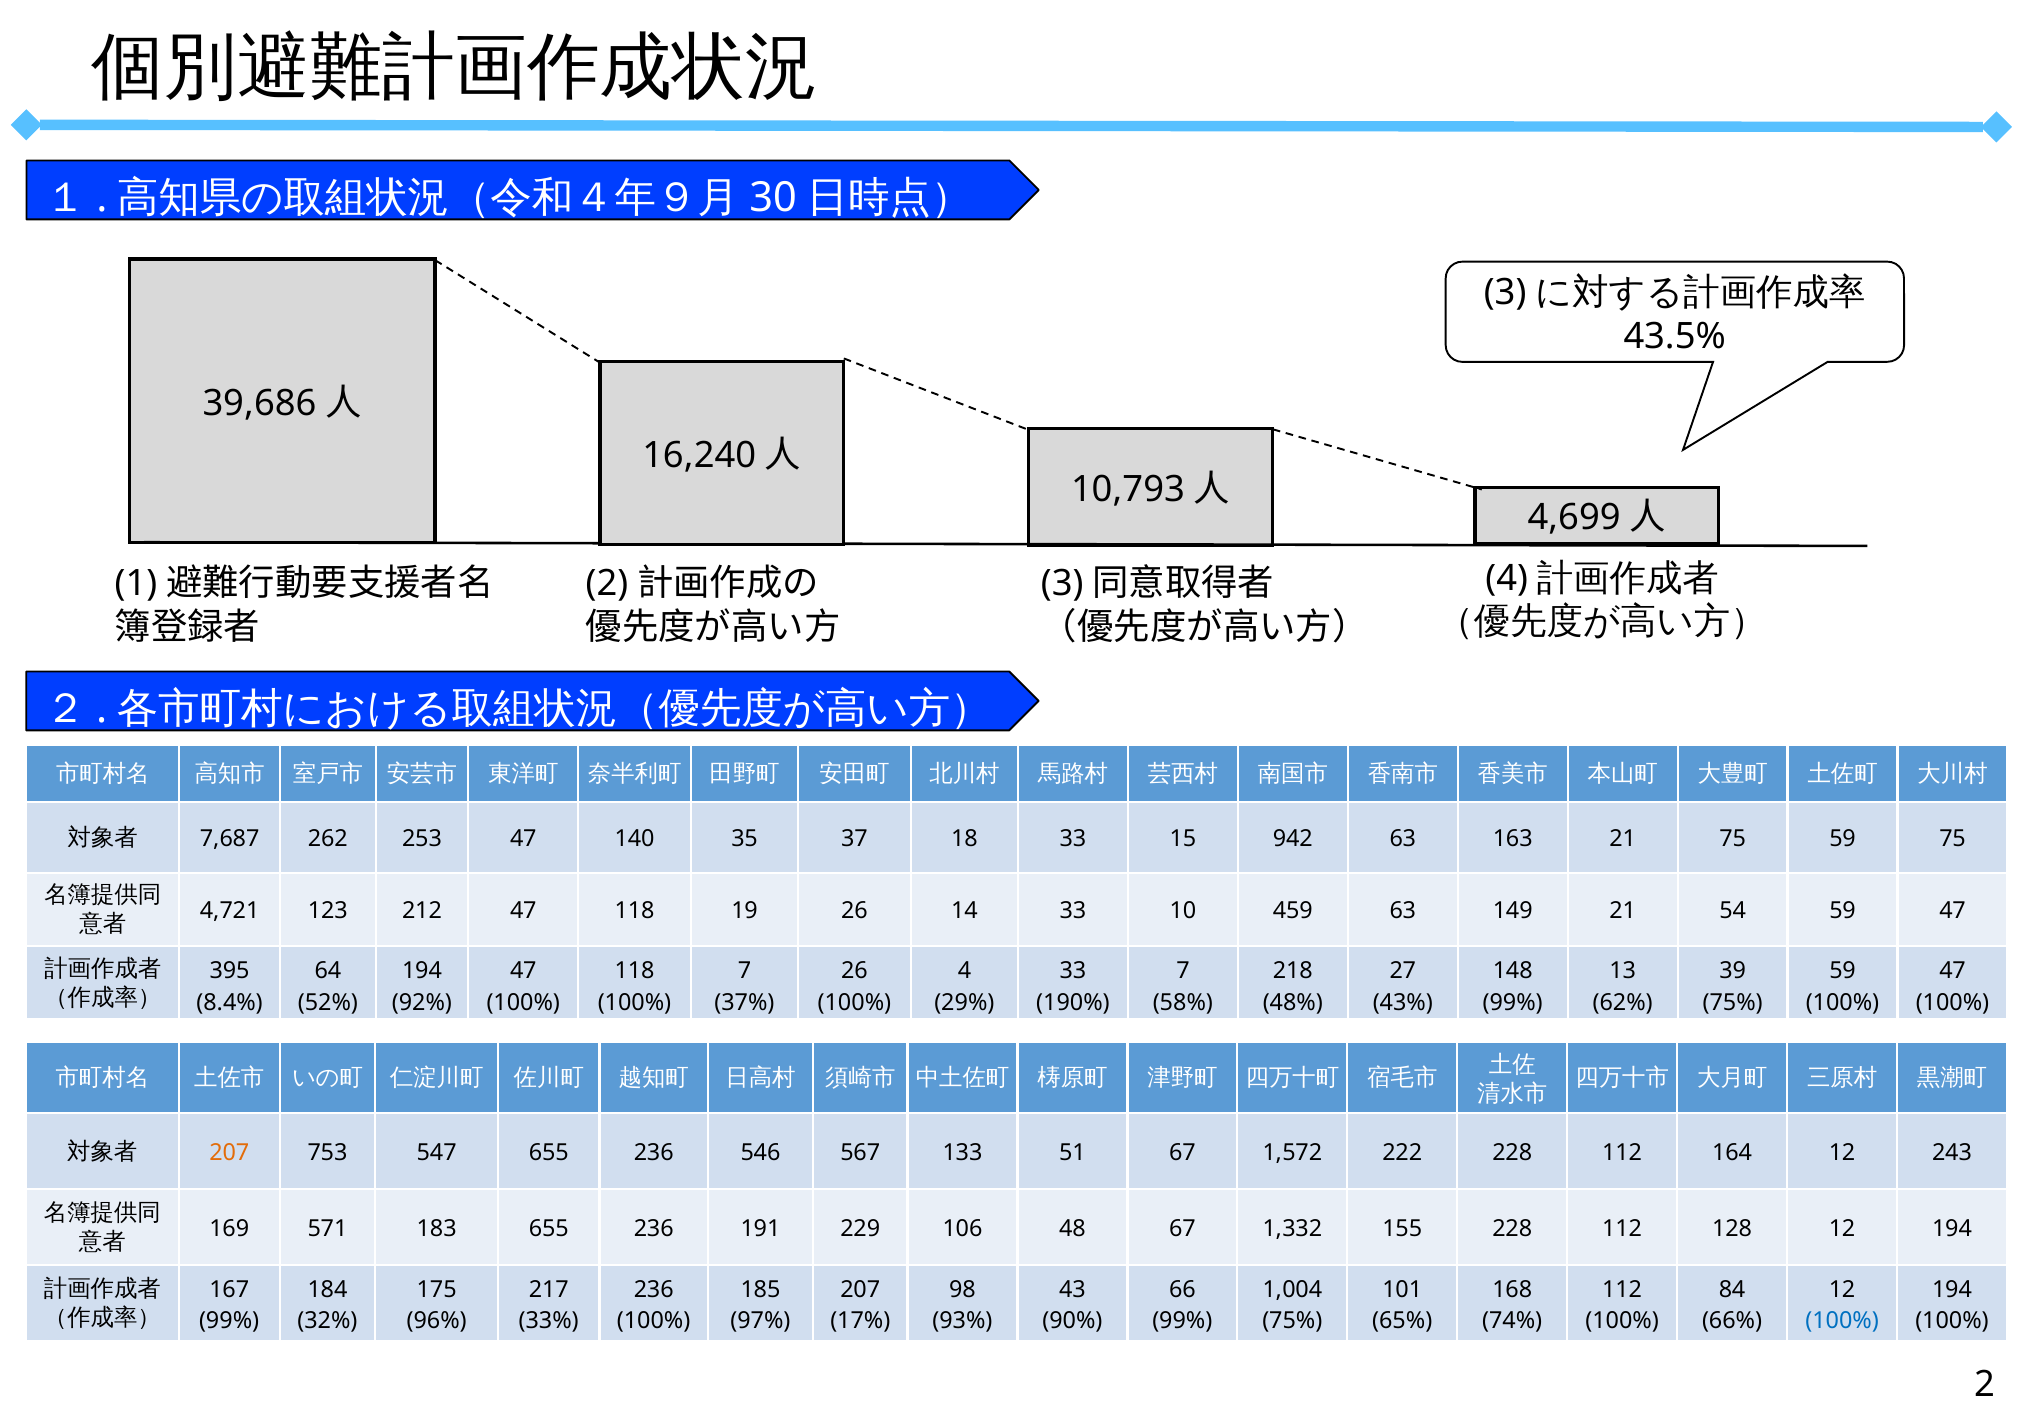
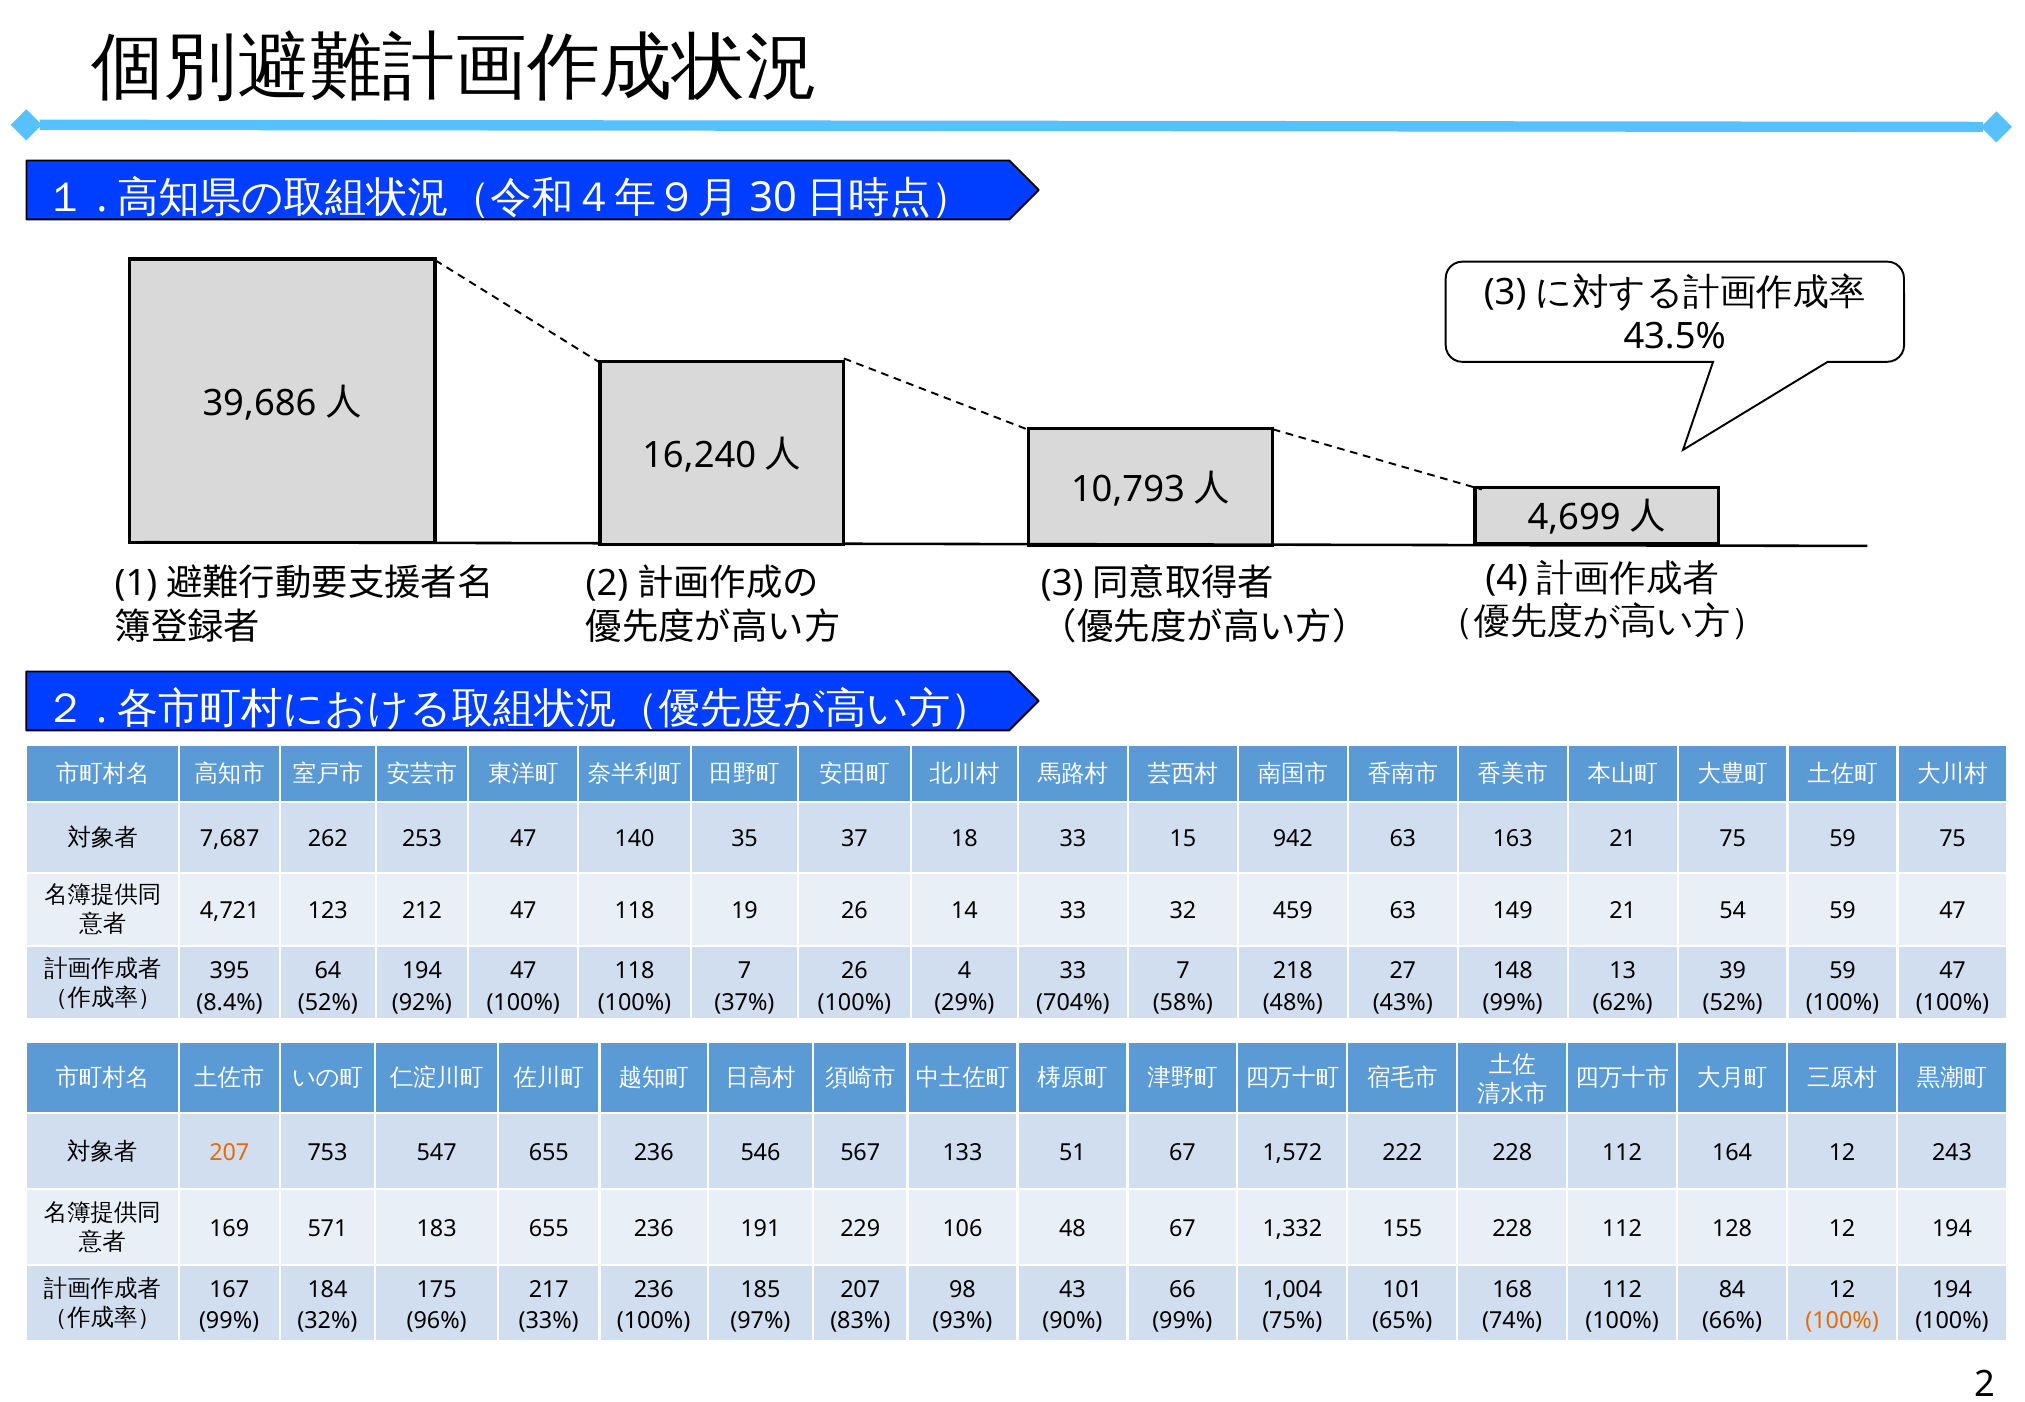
10: 10 -> 32
190%: 190% -> 704%
75% at (1733, 1002): 75% -> 52%
17%: 17% -> 83%
100% at (1842, 1321) colour: blue -> orange
